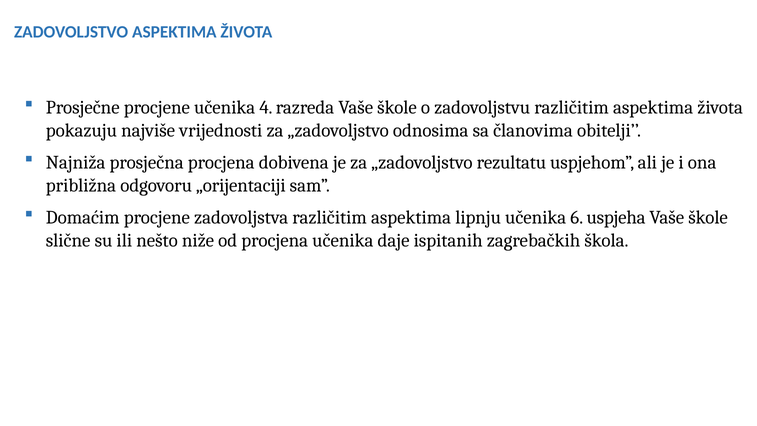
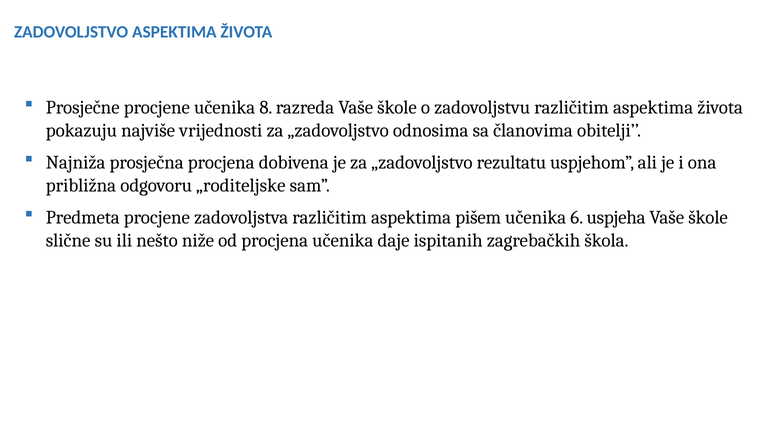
4: 4 -> 8
„orijentaciji: „orijentaciji -> „roditeljske
Domaćim: Domaćim -> Predmeta
lipnju: lipnju -> pišem
